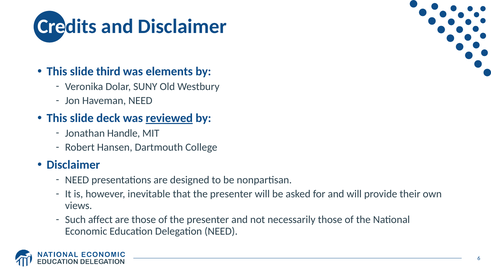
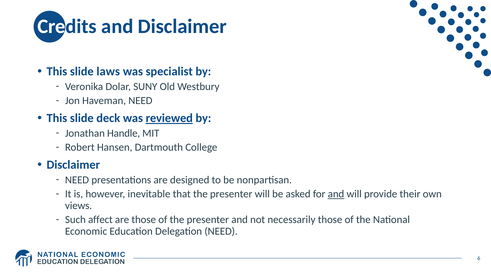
third: third -> laws
elements: elements -> specialist
and at (336, 194) underline: none -> present
